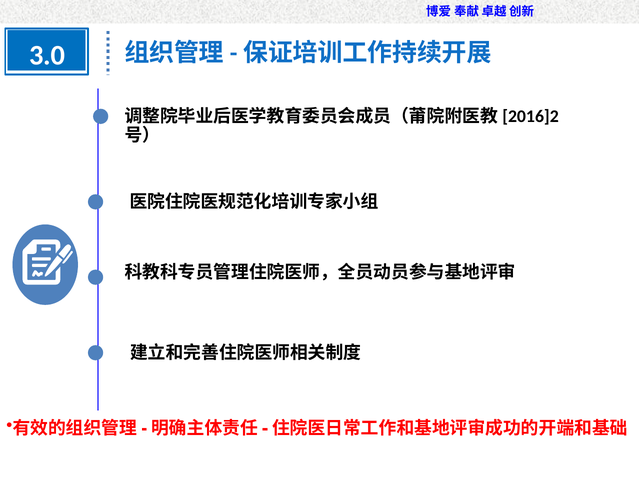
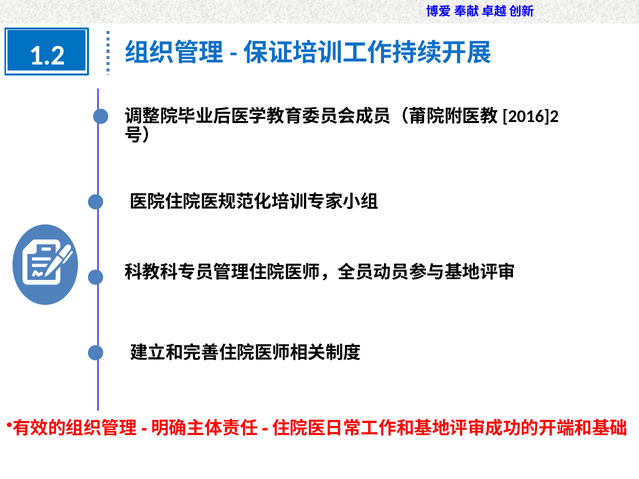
3.0: 3.0 -> 1.2
